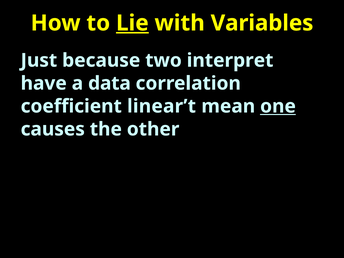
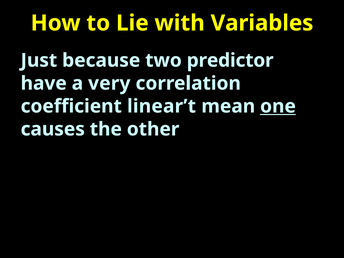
Lie underline: present -> none
interpret: interpret -> predictor
data: data -> very
